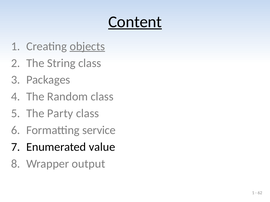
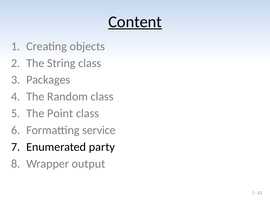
objects underline: present -> none
Party: Party -> Point
value: value -> party
